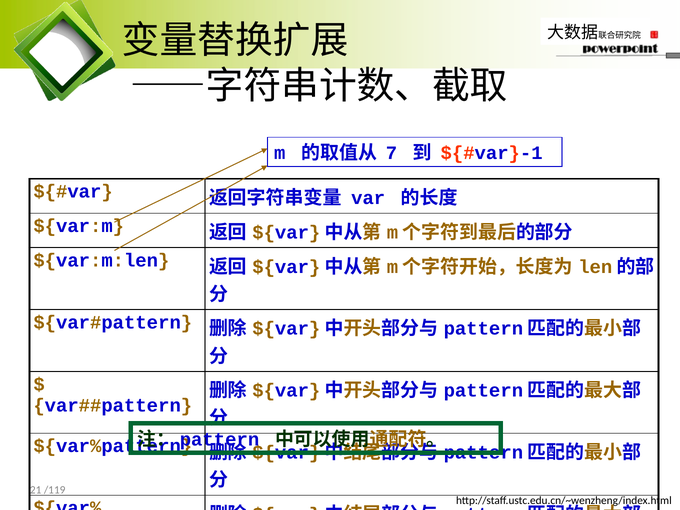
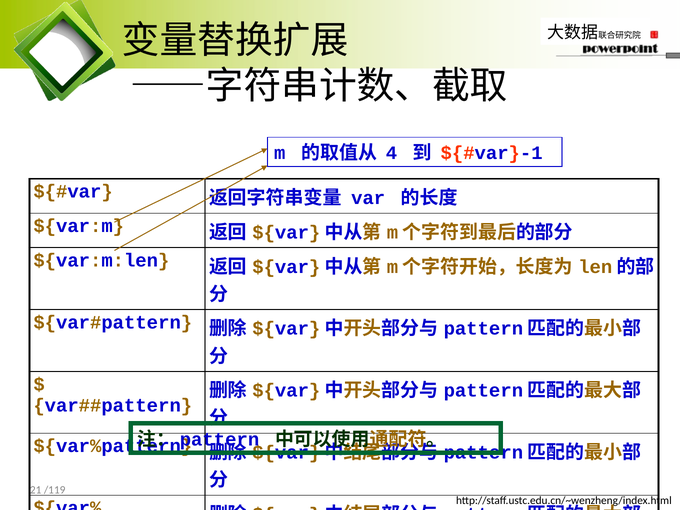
7: 7 -> 4
